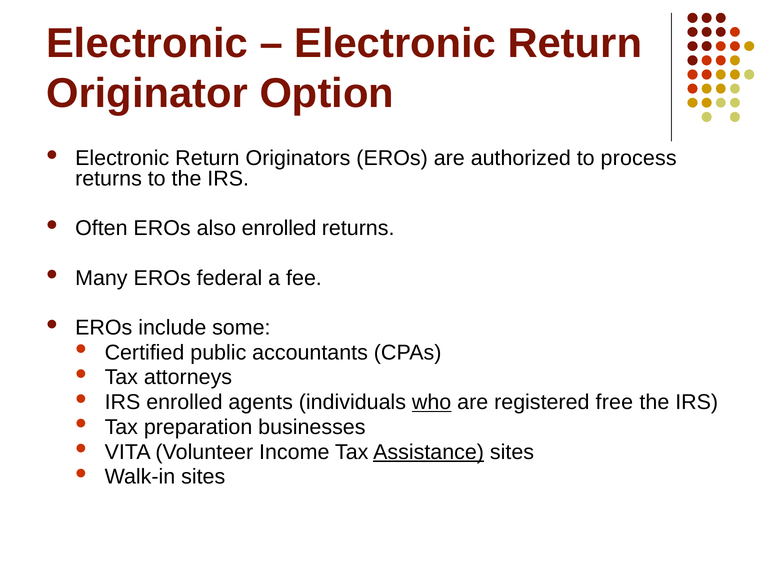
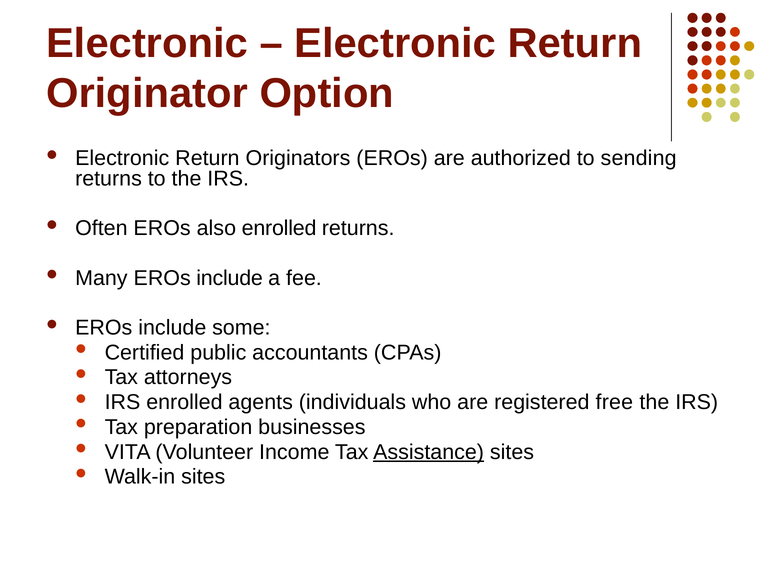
process: process -> sending
Many EROs federal: federal -> include
who underline: present -> none
